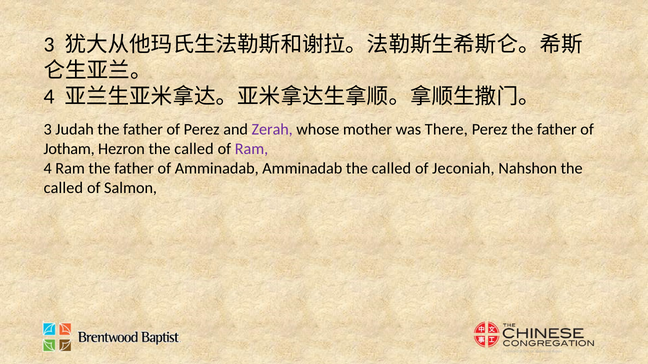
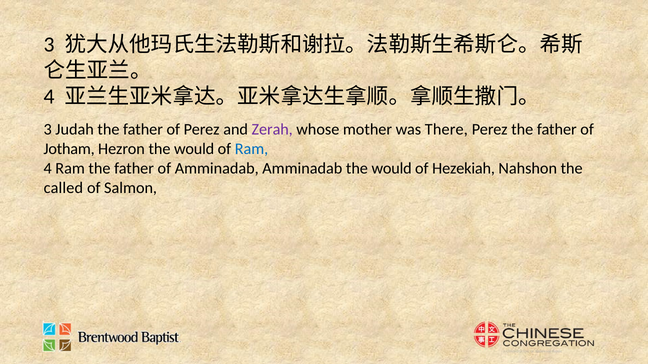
Hezron the called: called -> would
Ram at (252, 149) colour: purple -> blue
Amminadab the called: called -> would
Jeconiah: Jeconiah -> Hezekiah
